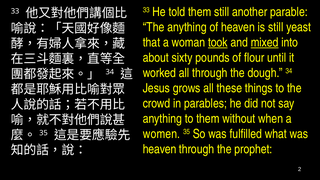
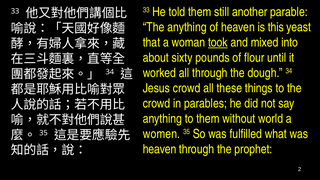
is still: still -> this
mixed underline: present -> none
Jesus grows: grows -> crowd
when: when -> world
